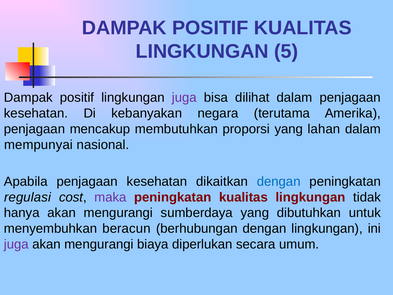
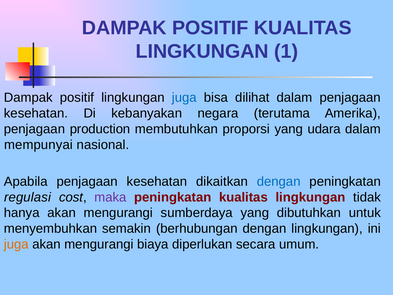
5: 5 -> 1
juga at (184, 97) colour: purple -> blue
mencakup: mencakup -> production
lahan: lahan -> udara
beracun: beracun -> semakin
juga at (16, 244) colour: purple -> orange
